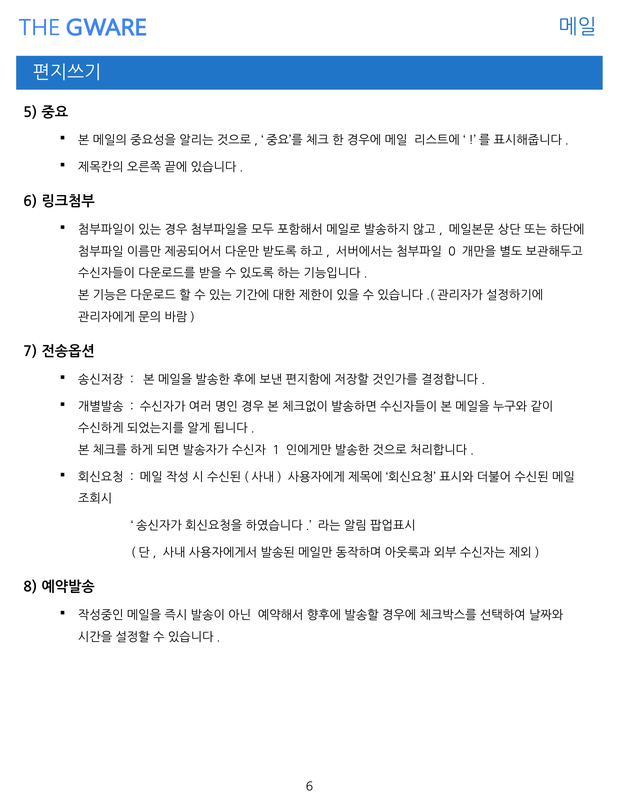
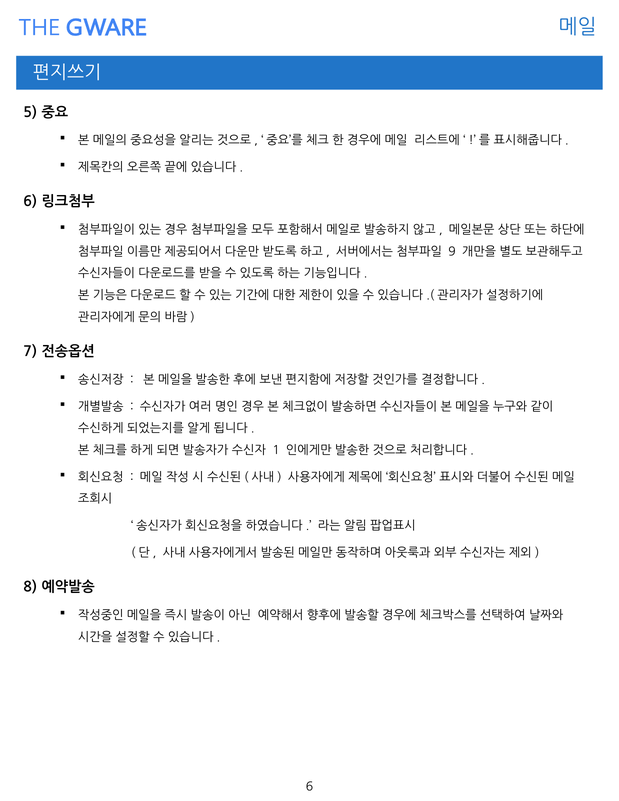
0: 0 -> 9
